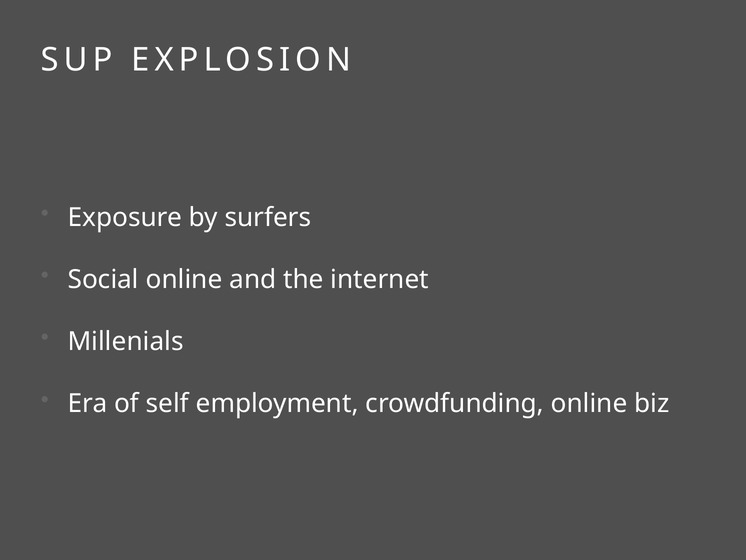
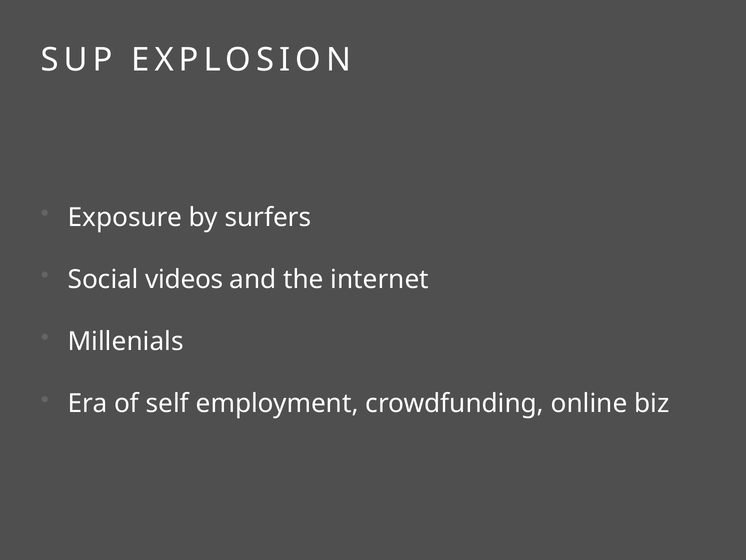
Social online: online -> videos
